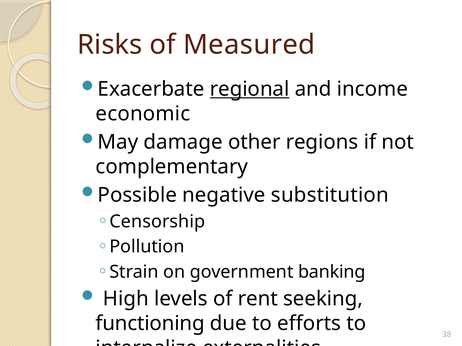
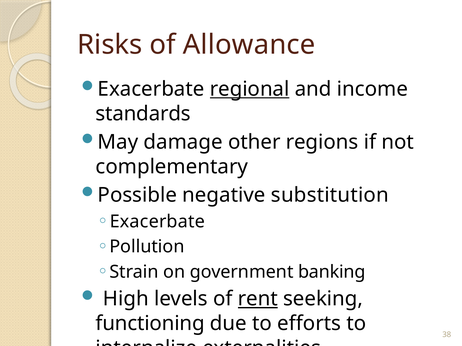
Measured: Measured -> Allowance
economic: economic -> standards
Censorship at (157, 222): Censorship -> Exacerbate
rent underline: none -> present
